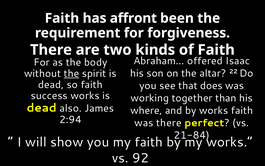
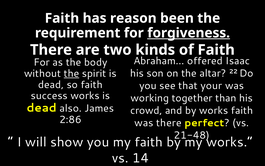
affront: affront -> reason
forgiveness underline: none -> present
does: does -> your
where: where -> crowd
2:94: 2:94 -> 2:86
21-84: 21-84 -> 21-48
92: 92 -> 14
